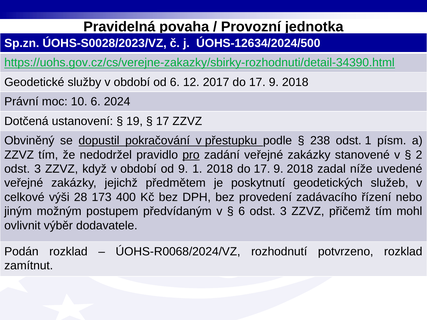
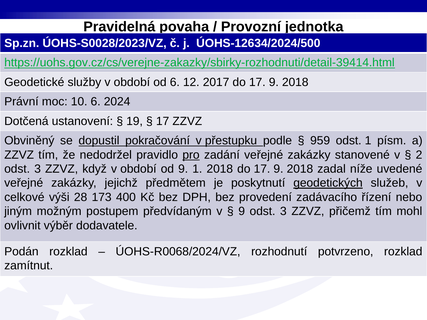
https://uohs.gov.cz/cs/verejne-zakazky/sbirky-rozhodnuti/detail-34390.html: https://uohs.gov.cz/cs/verejne-zakazky/sbirky-rozhodnuti/detail-34390.html -> https://uohs.gov.cz/cs/verejne-zakazky/sbirky-rozhodnuti/detail-39414.html
238: 238 -> 959
geodetických underline: none -> present
6 at (242, 212): 6 -> 9
